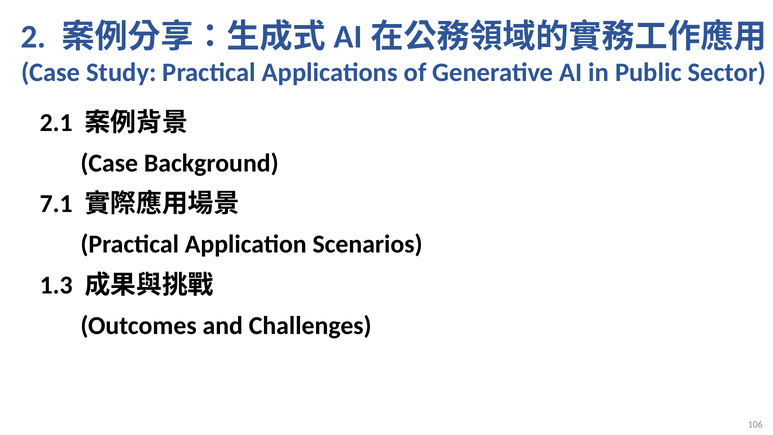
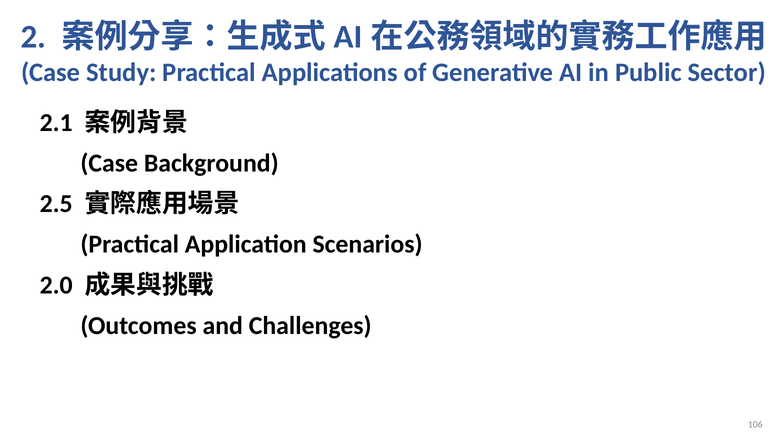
7.1: 7.1 -> 2.5
1.3: 1.3 -> 2.0
